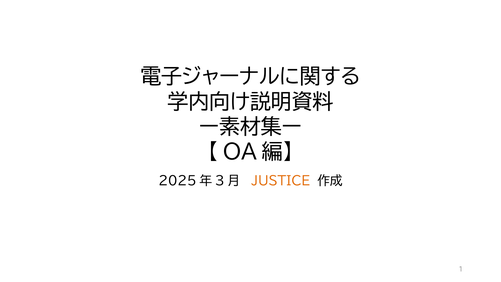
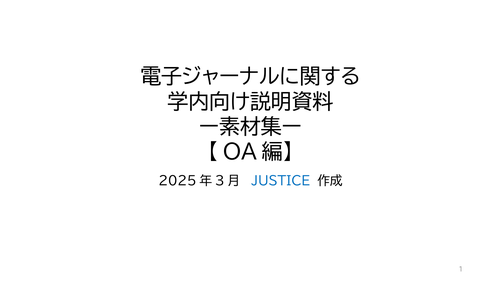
JUSTICE colour: orange -> blue
